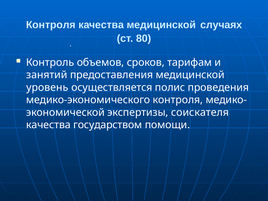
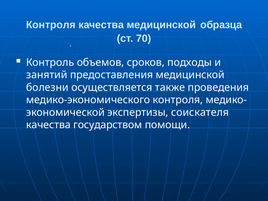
случаях: случаях -> образца
80: 80 -> 70
тарифам: тарифам -> подходы
уровень: уровень -> болезни
полис: полис -> также
